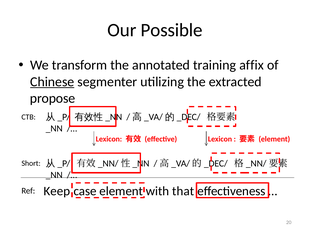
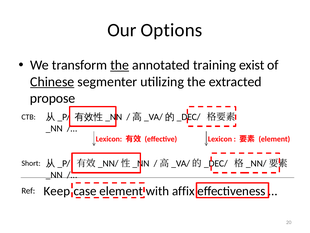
Possible: Possible -> Options
the at (120, 65) underline: none -> present
affix: affix -> exist
that: that -> affix
